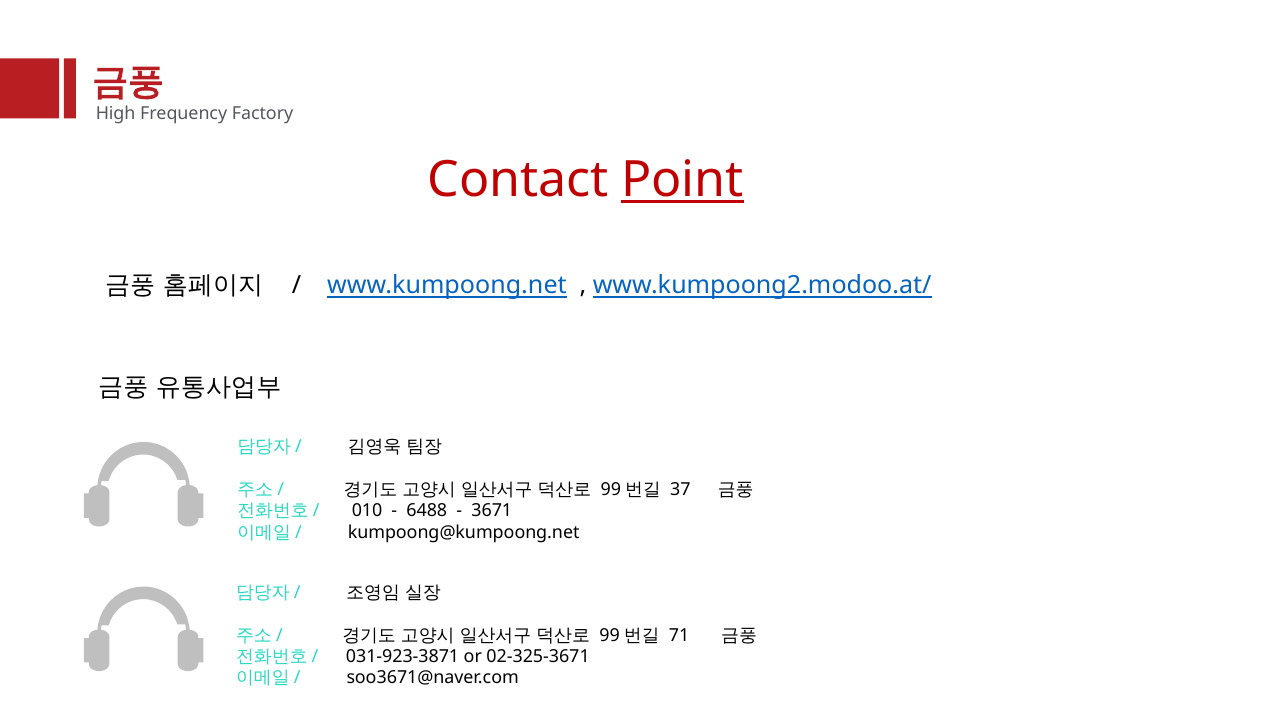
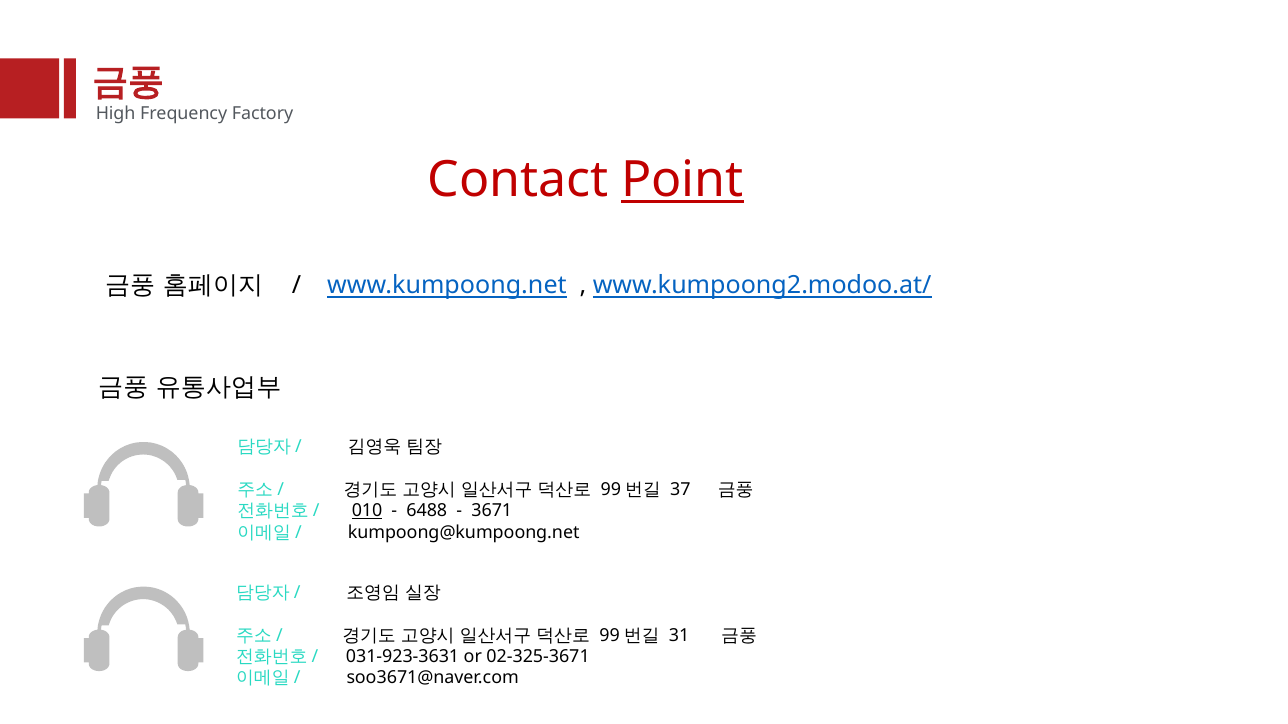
010 underline: none -> present
71: 71 -> 31
031-923-3871: 031-923-3871 -> 031-923-3631
